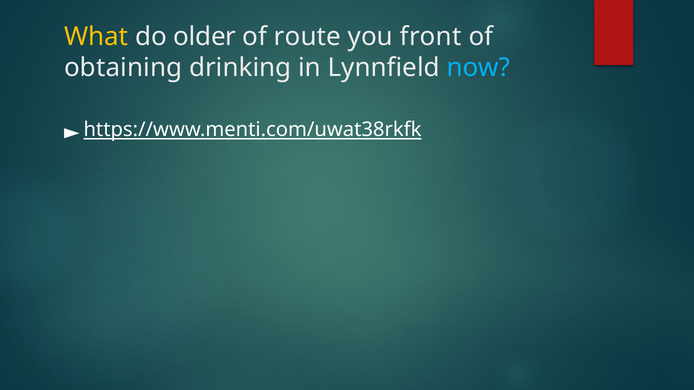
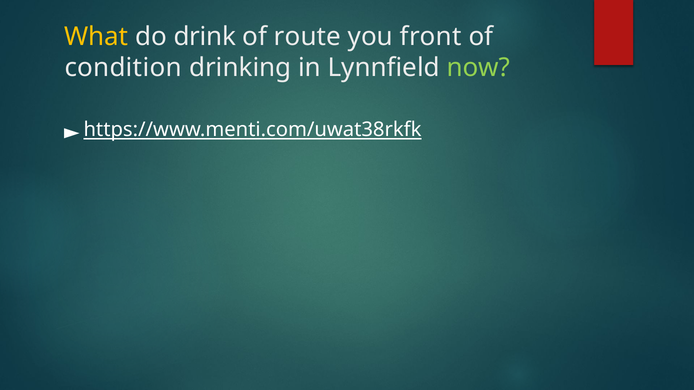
older: older -> drink
obtaining: obtaining -> condition
now colour: light blue -> light green
